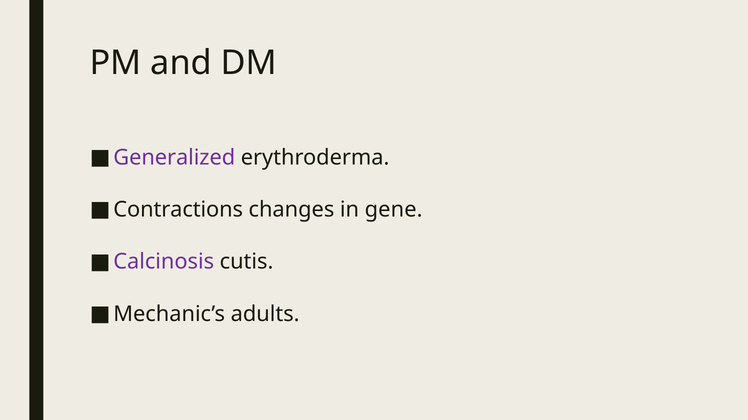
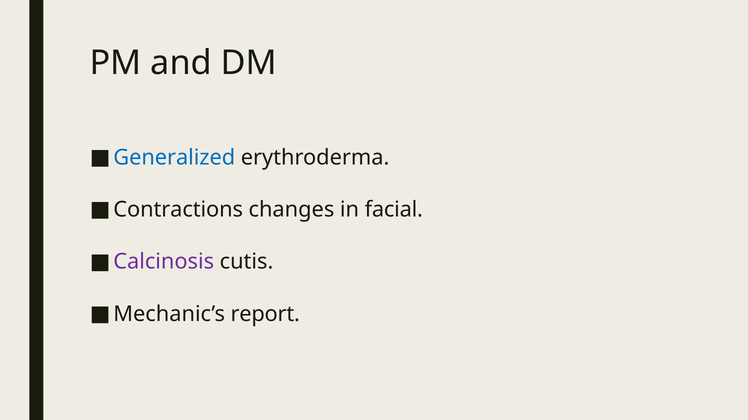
Generalized colour: purple -> blue
gene: gene -> facial
adults: adults -> report
